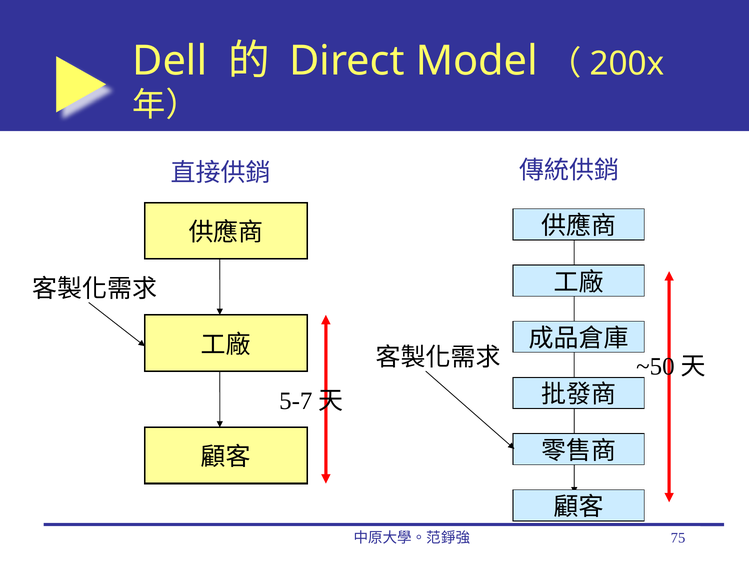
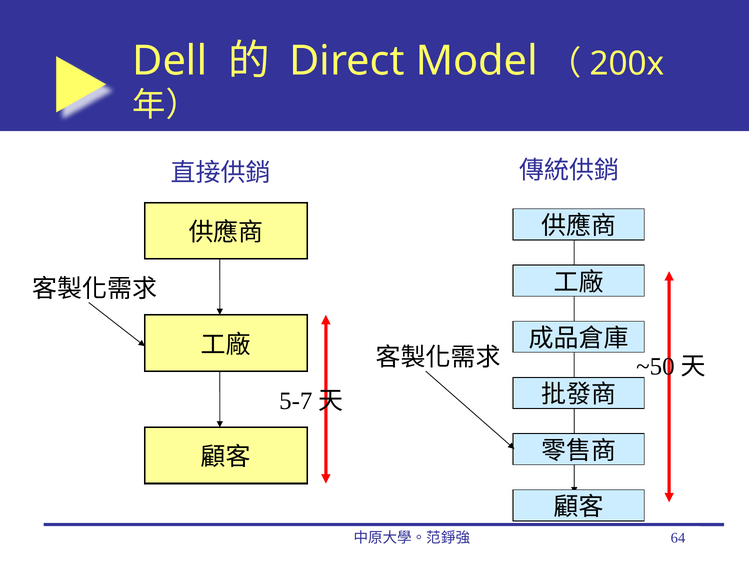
75: 75 -> 64
